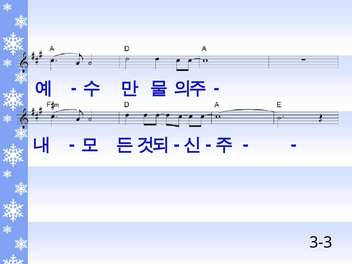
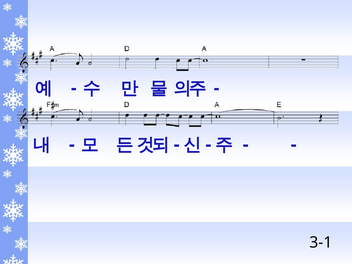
3-3: 3-3 -> 3-1
